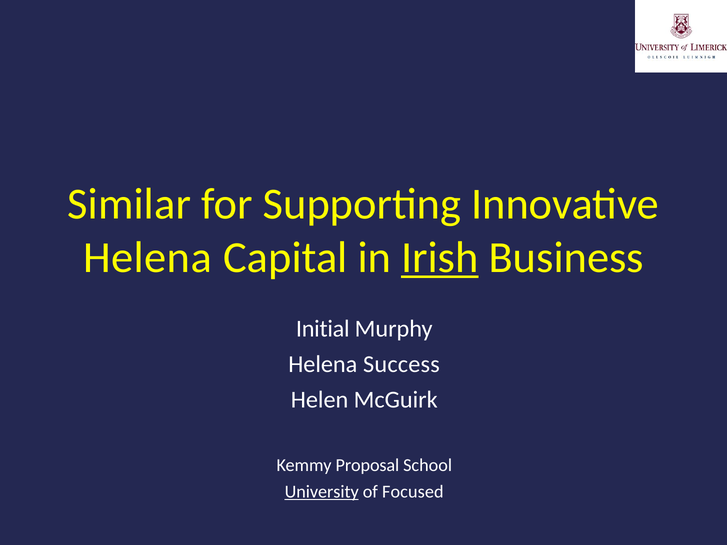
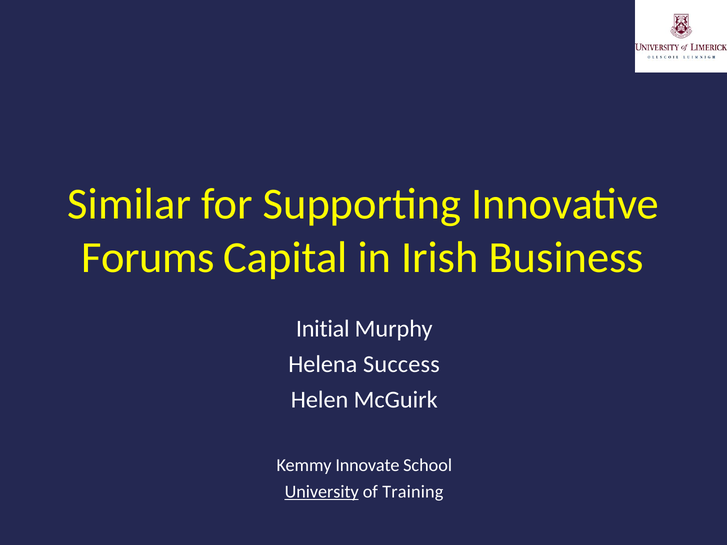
Helena at (148, 258): Helena -> Forums
Irish underline: present -> none
Proposal: Proposal -> Innovate
Focused: Focused -> Training
